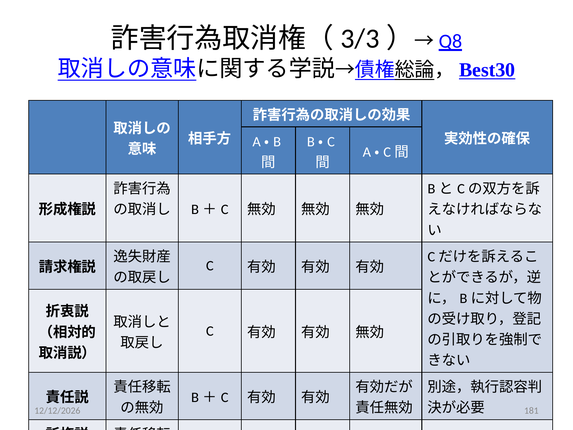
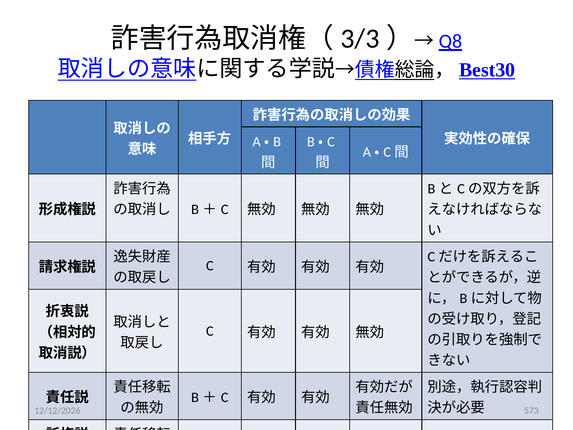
181: 181 -> 573
